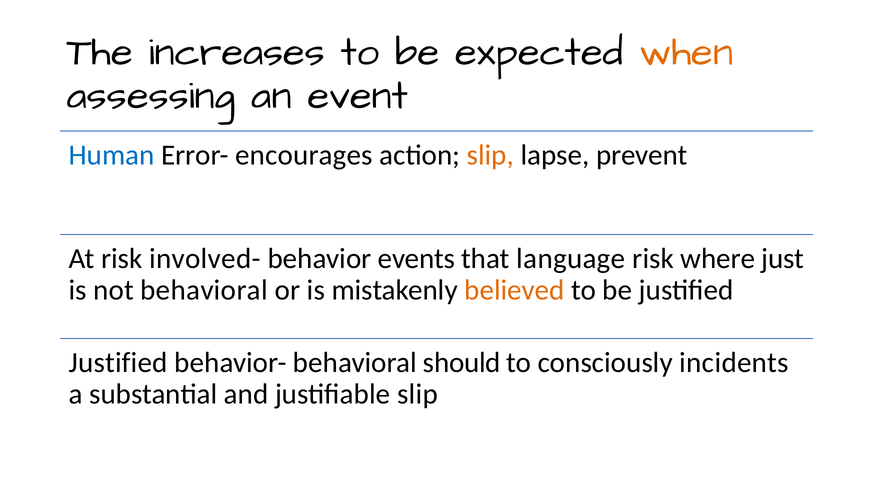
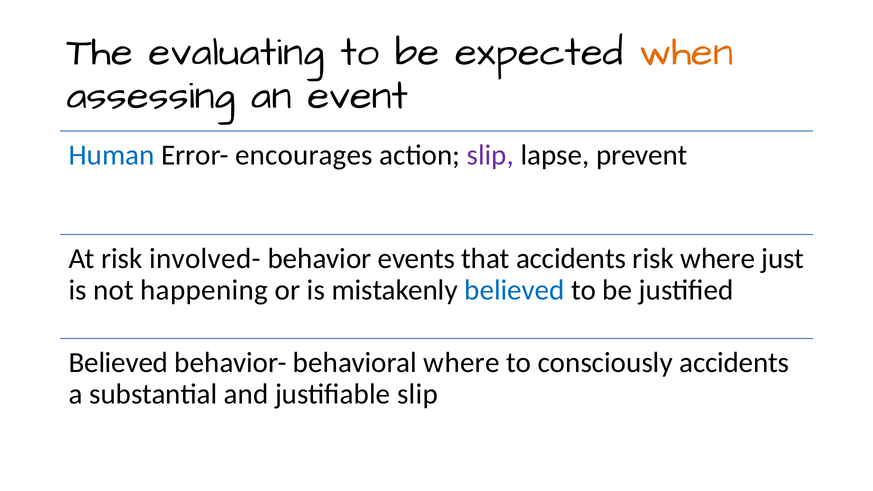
increases: increases -> evaluating
slip at (490, 155) colour: orange -> purple
that language: language -> accidents
not behavioral: behavioral -> happening
believed at (514, 290) colour: orange -> blue
Justified at (118, 363): Justified -> Believed
behavioral should: should -> where
consciously incidents: incidents -> accidents
